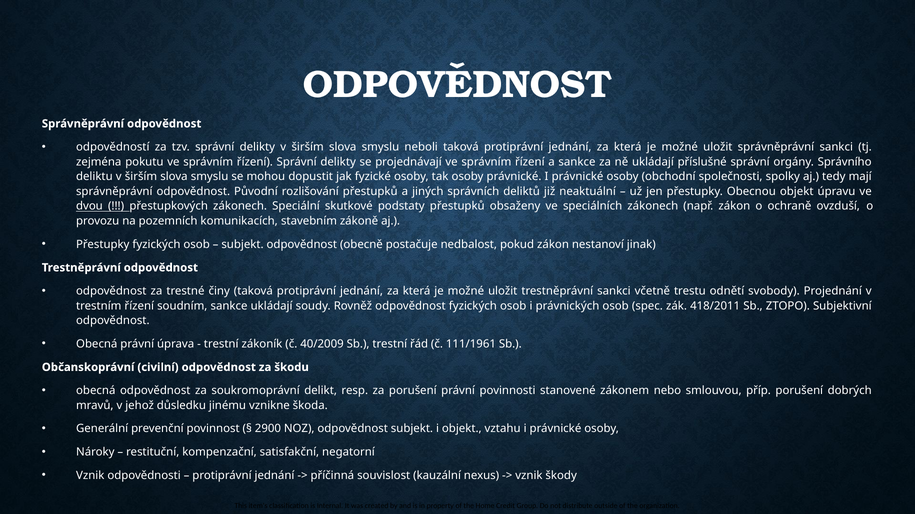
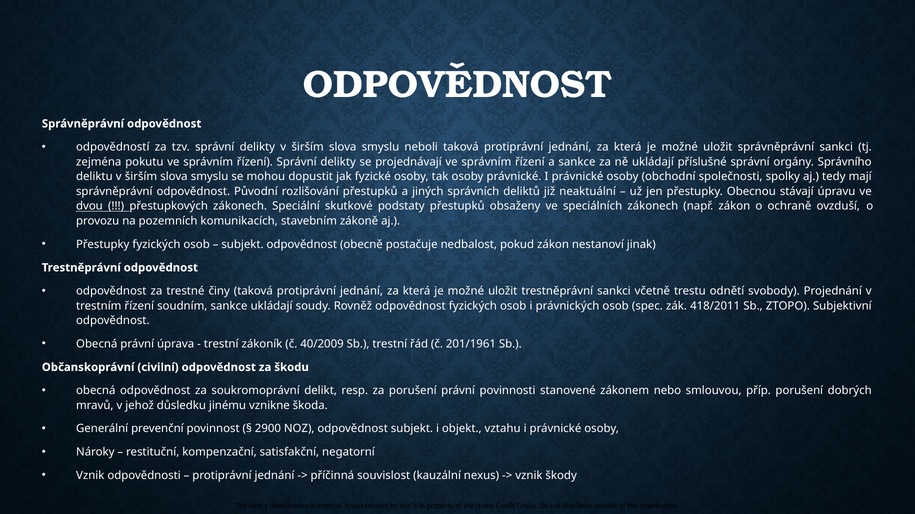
Obecnou objekt: objekt -> stávají
111/1961: 111/1961 -> 201/1961
